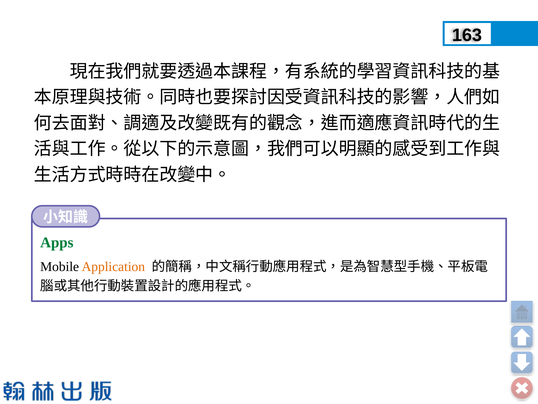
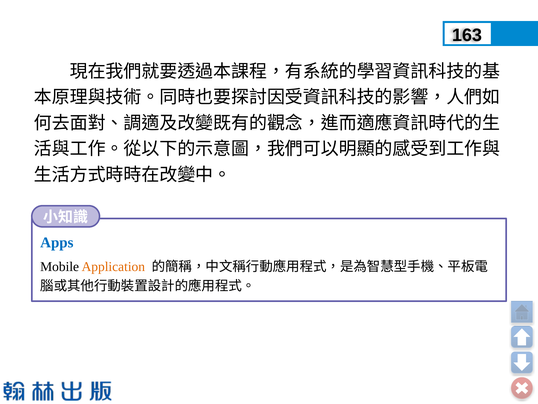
Apps colour: green -> blue
